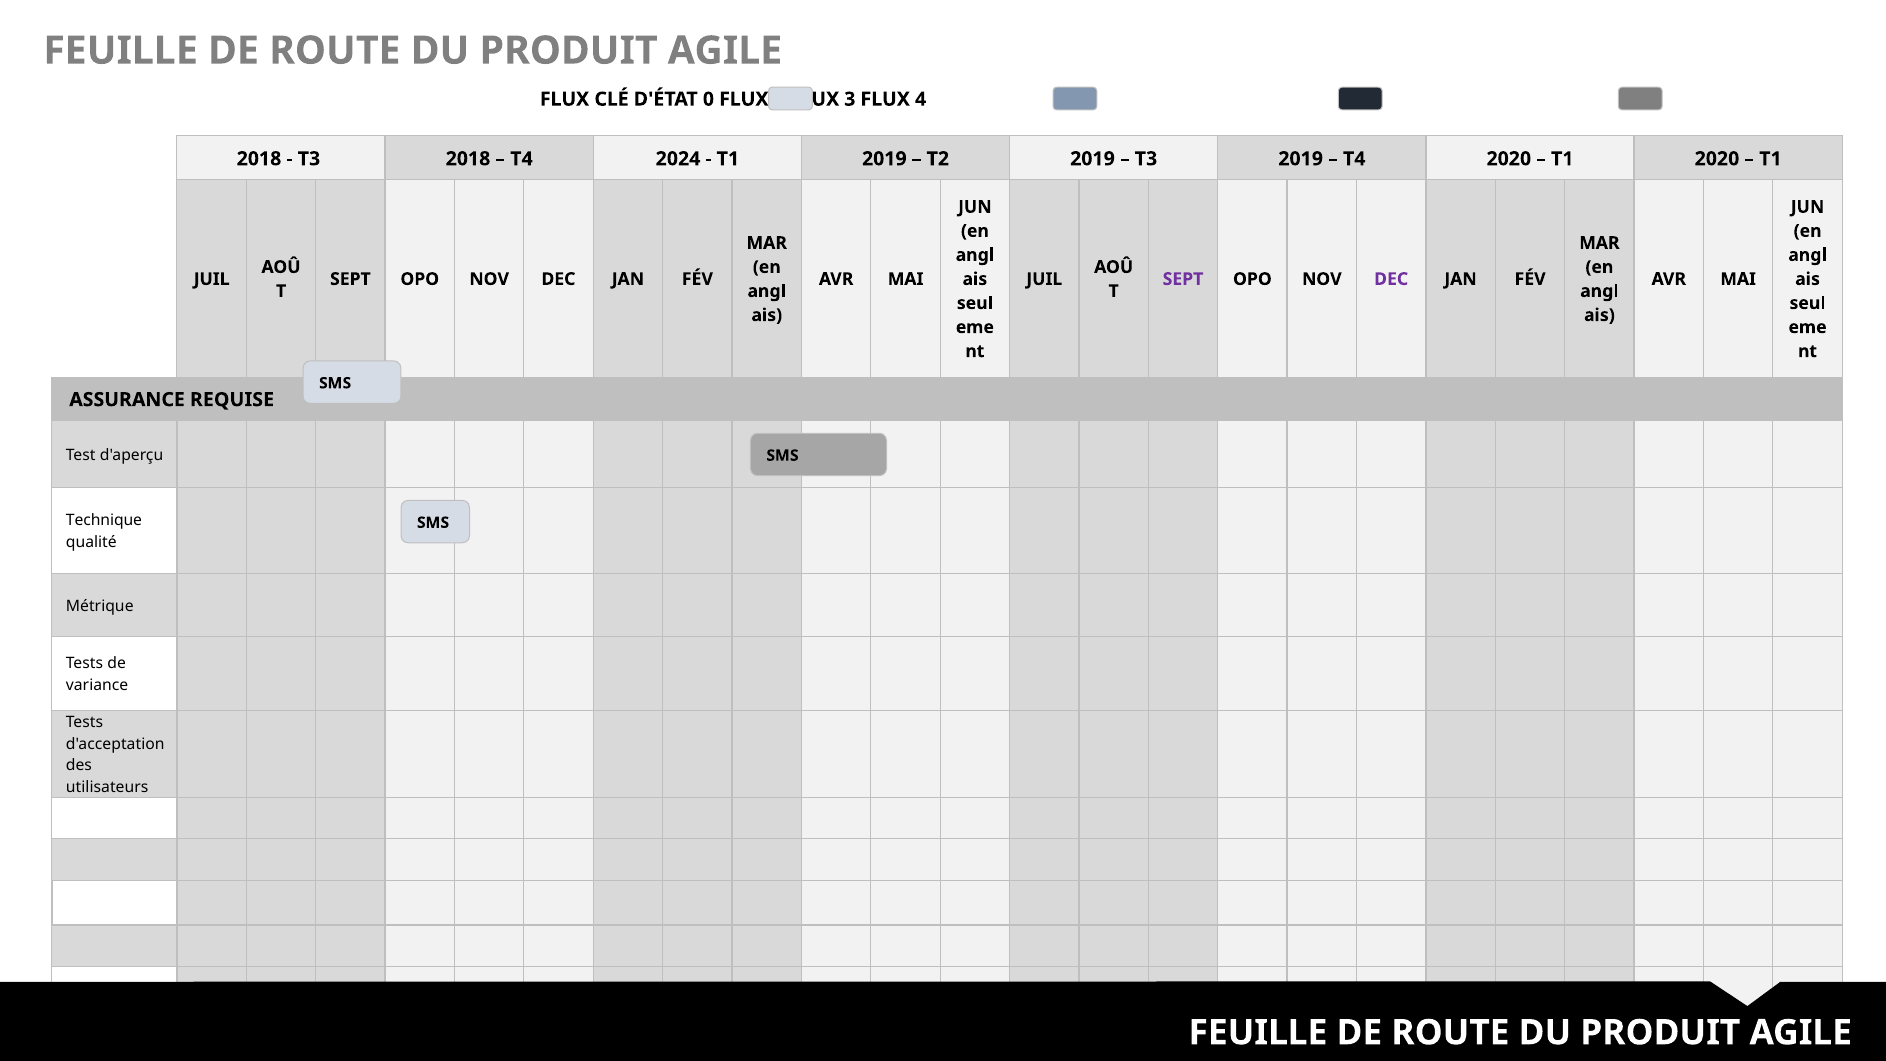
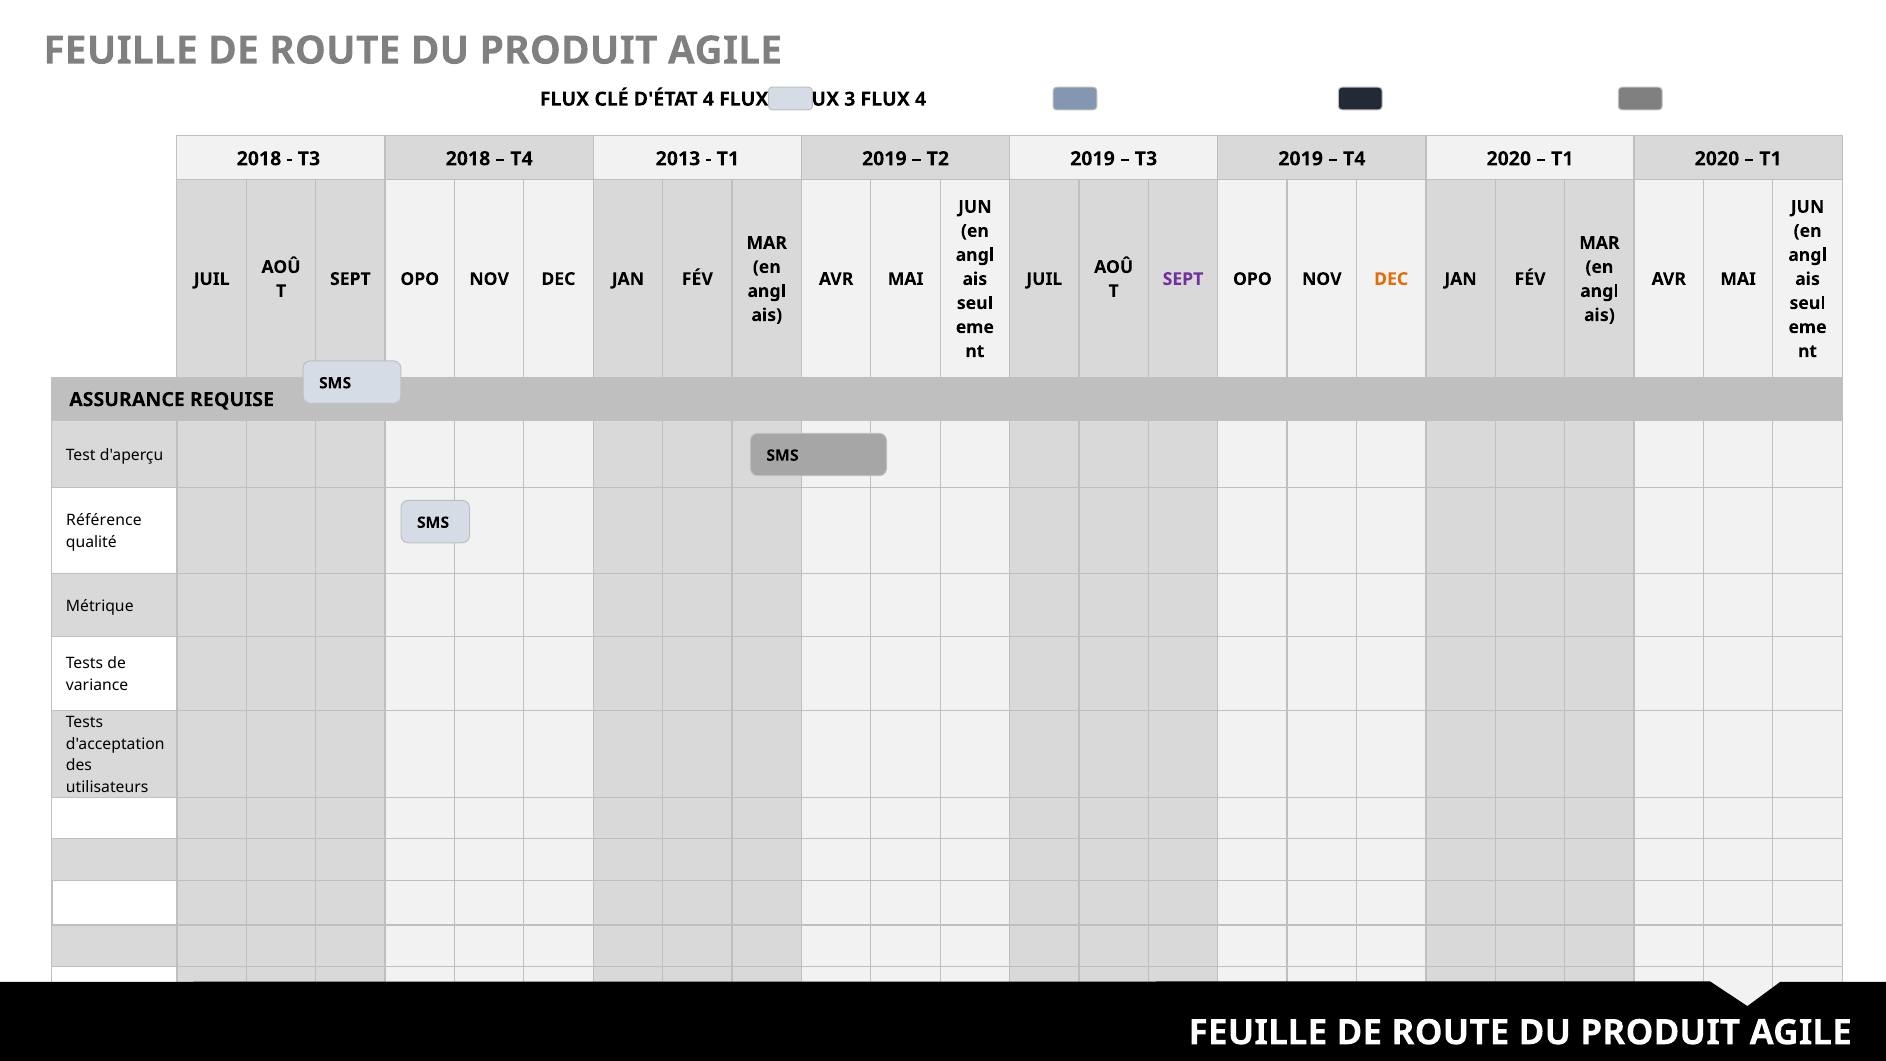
D'ÉTAT 0: 0 -> 4
2024: 2024 -> 2013
DEC at (1391, 279) colour: purple -> orange
Technique: Technique -> Référence
